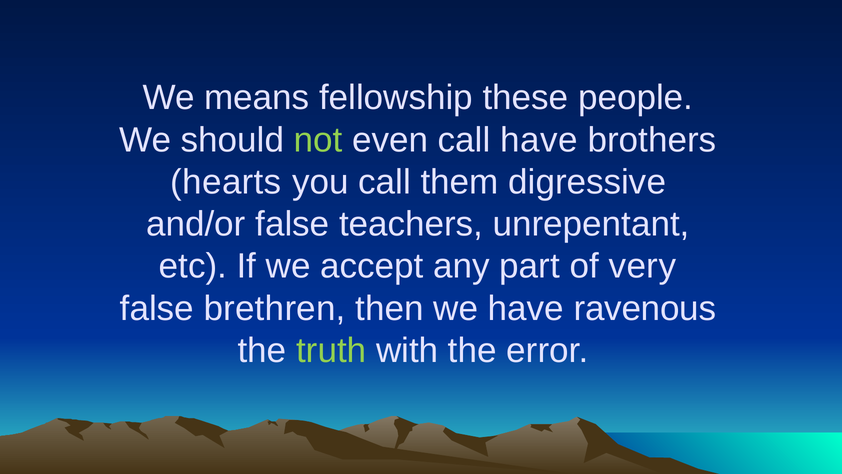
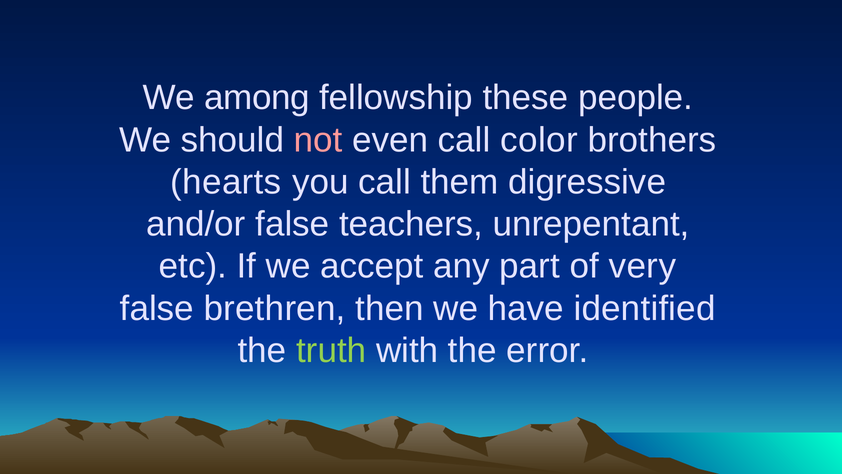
means: means -> among
not colour: light green -> pink
call have: have -> color
ravenous: ravenous -> identified
